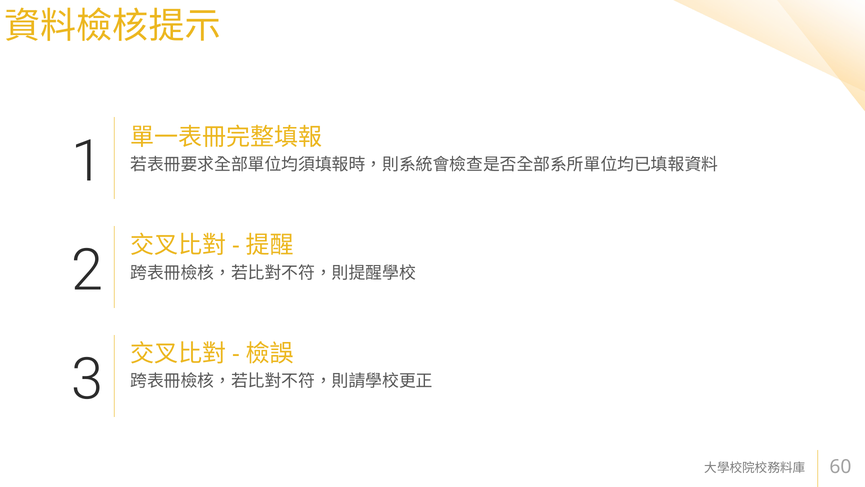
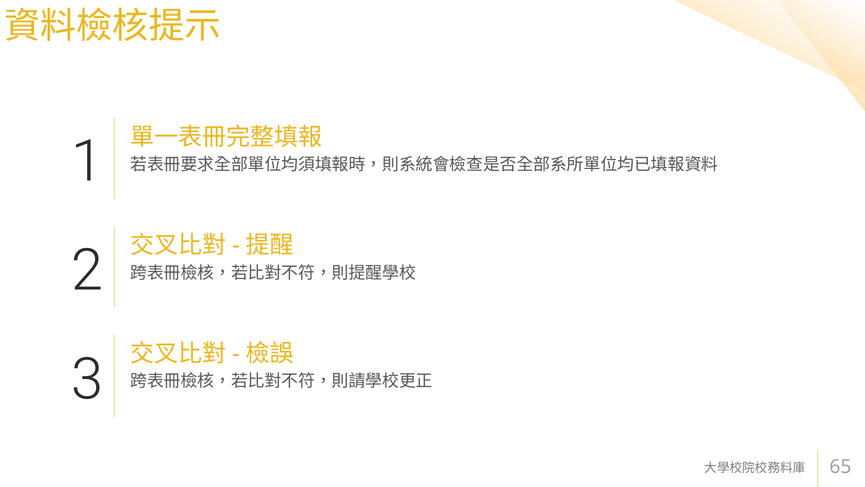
60: 60 -> 65
